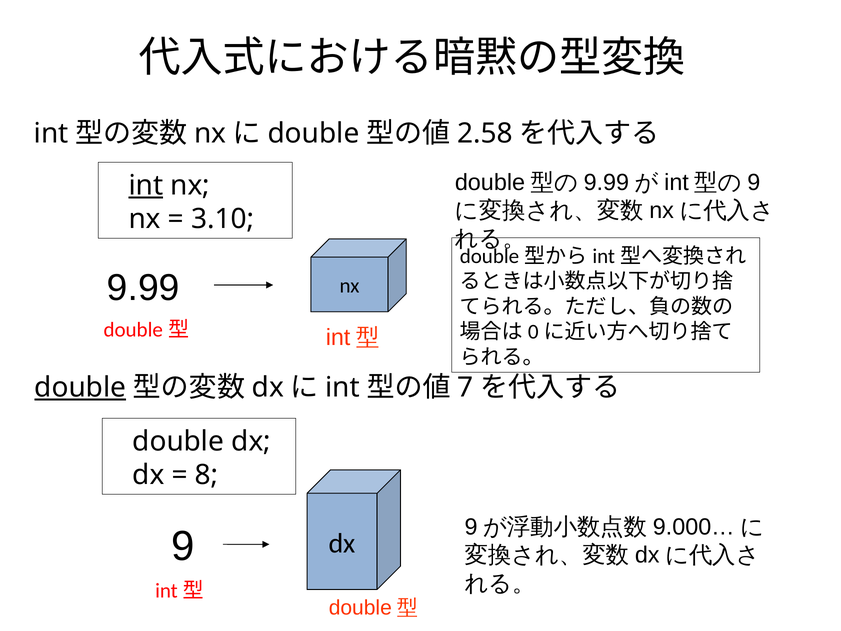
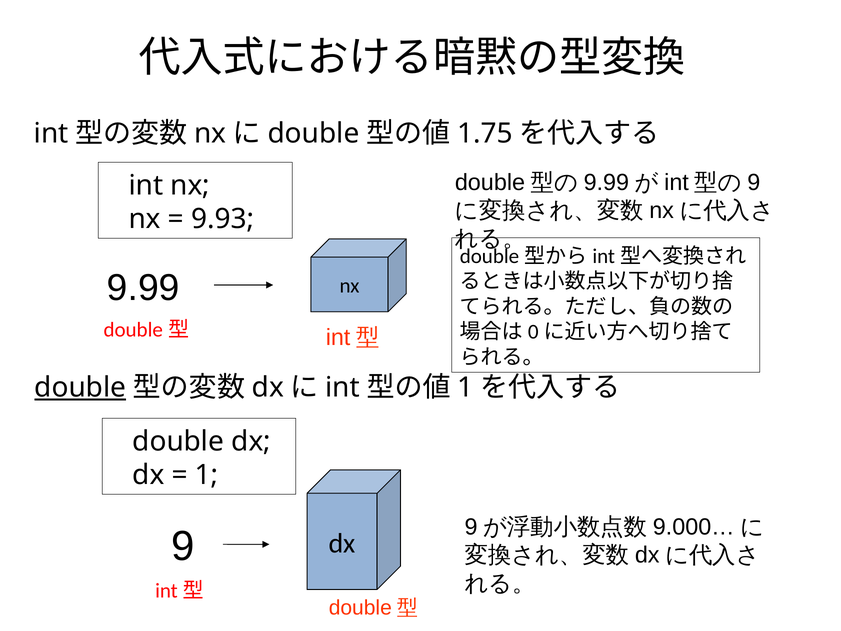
2.58: 2.58 -> 1.75
int at (146, 185) underline: present -> none
3.10: 3.10 -> 9.93
7 at (465, 387): 7 -> 1
8 at (207, 475): 8 -> 1
